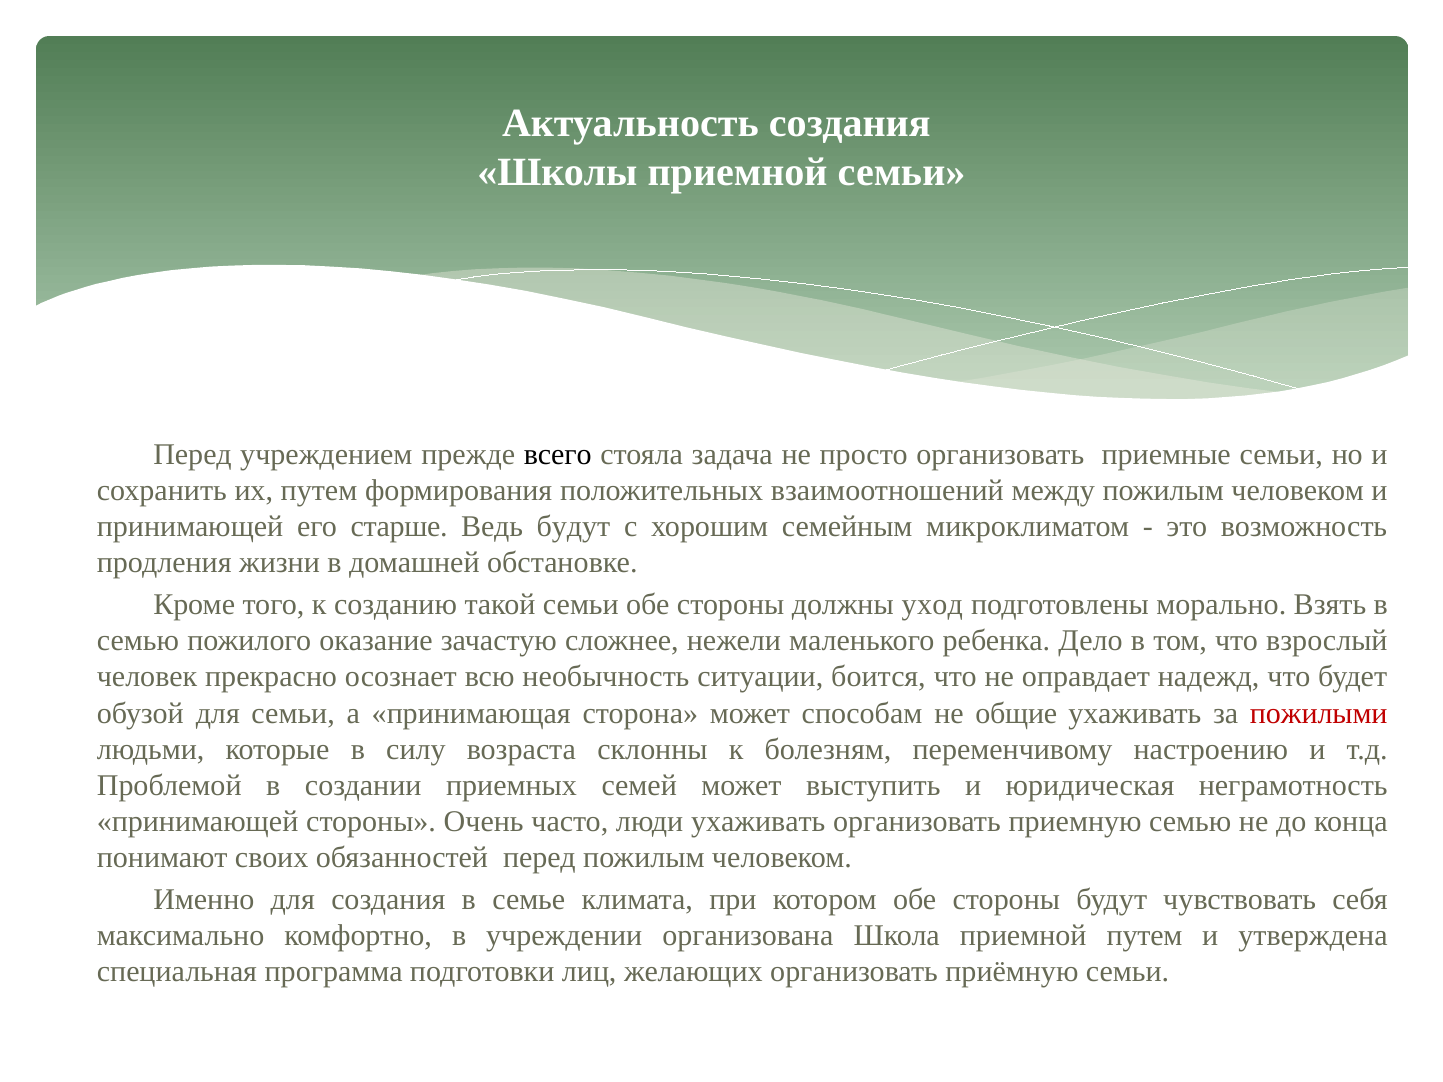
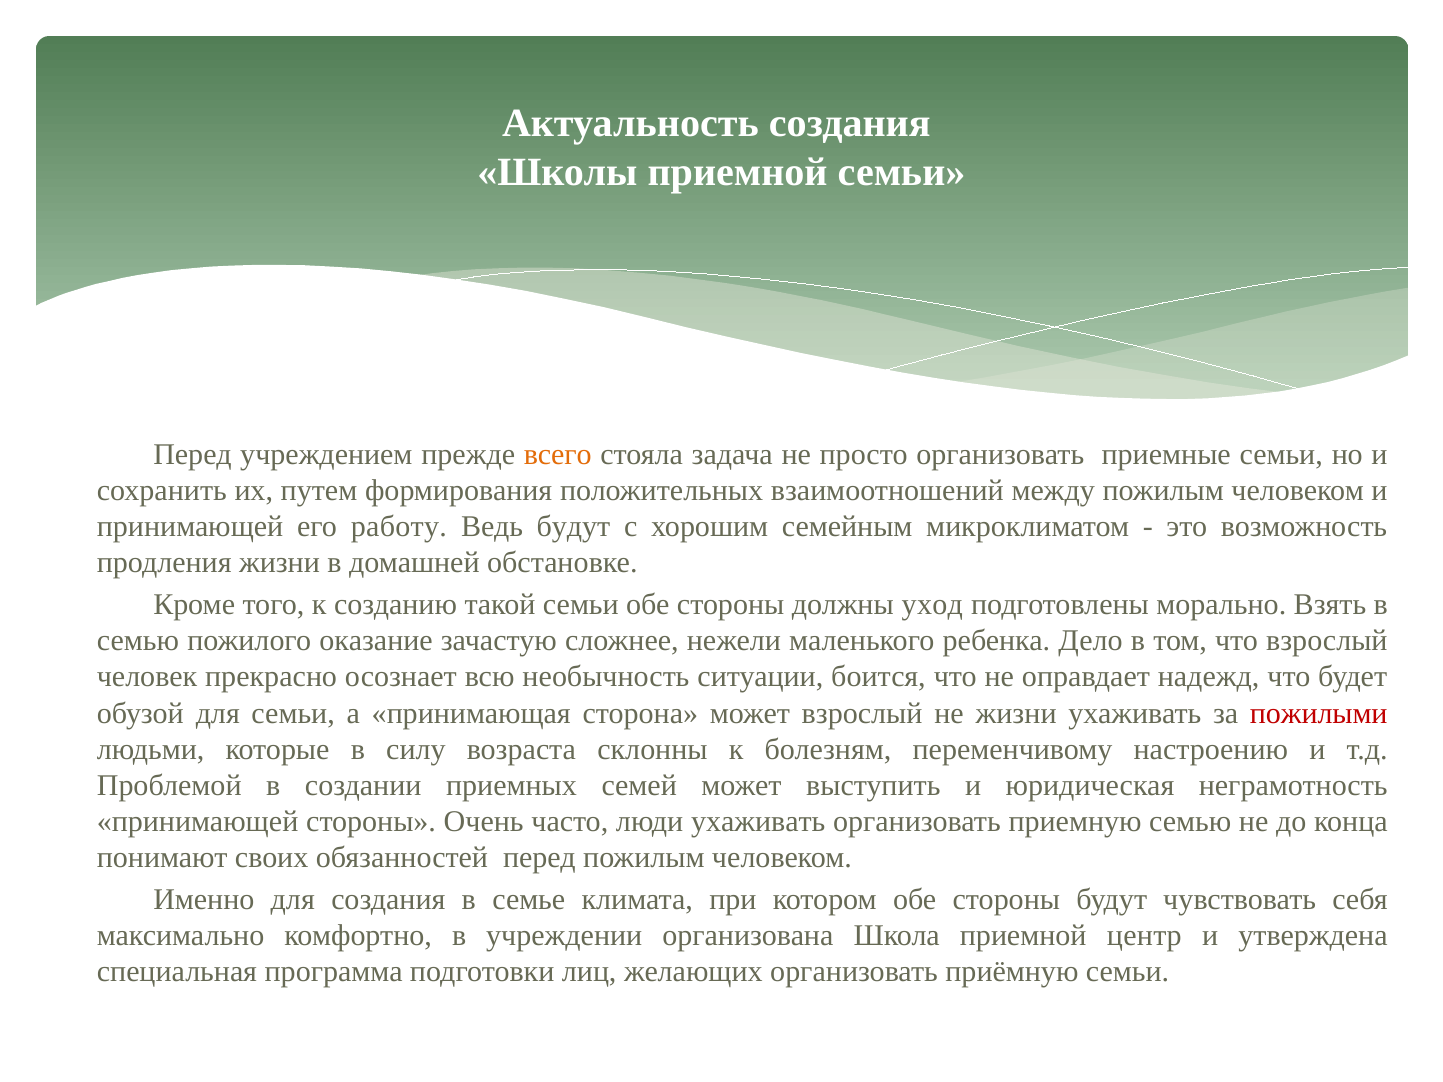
всего colour: black -> orange
старше: старше -> работу
может способам: способам -> взрослый
не общие: общие -> жизни
приемной путем: путем -> центр
